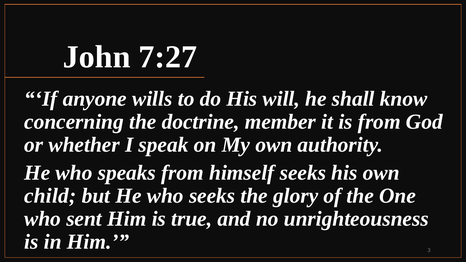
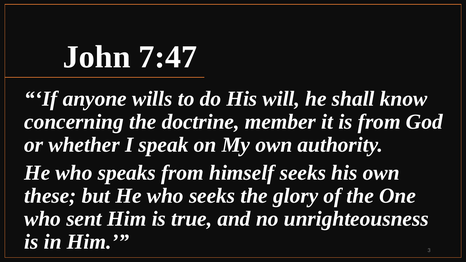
7:27: 7:27 -> 7:47
child: child -> these
